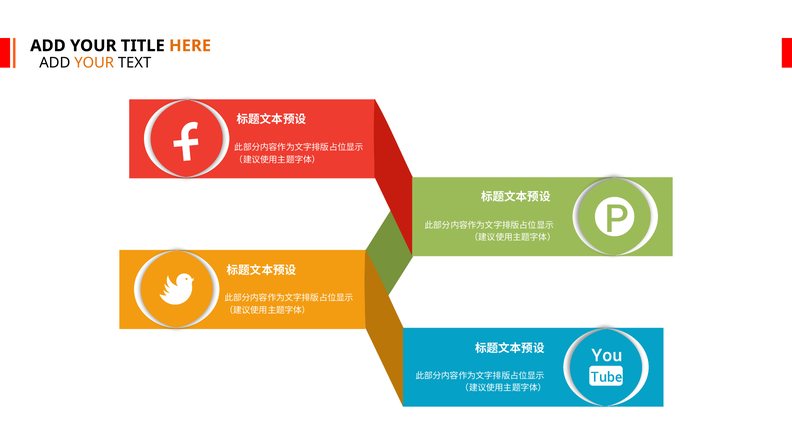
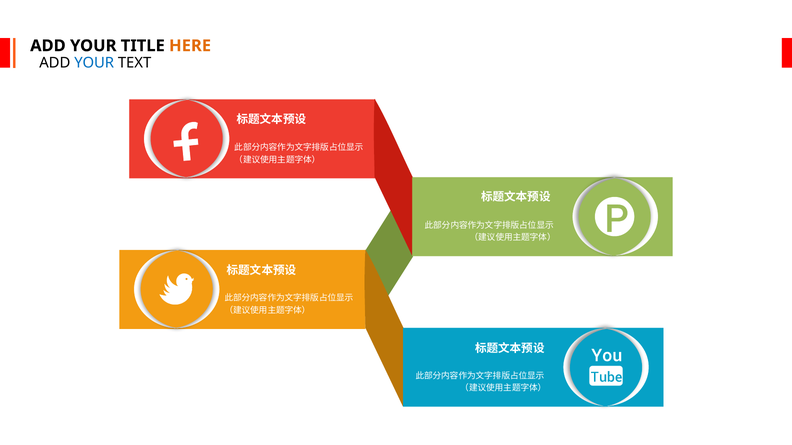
YOUR at (94, 63) colour: orange -> blue
